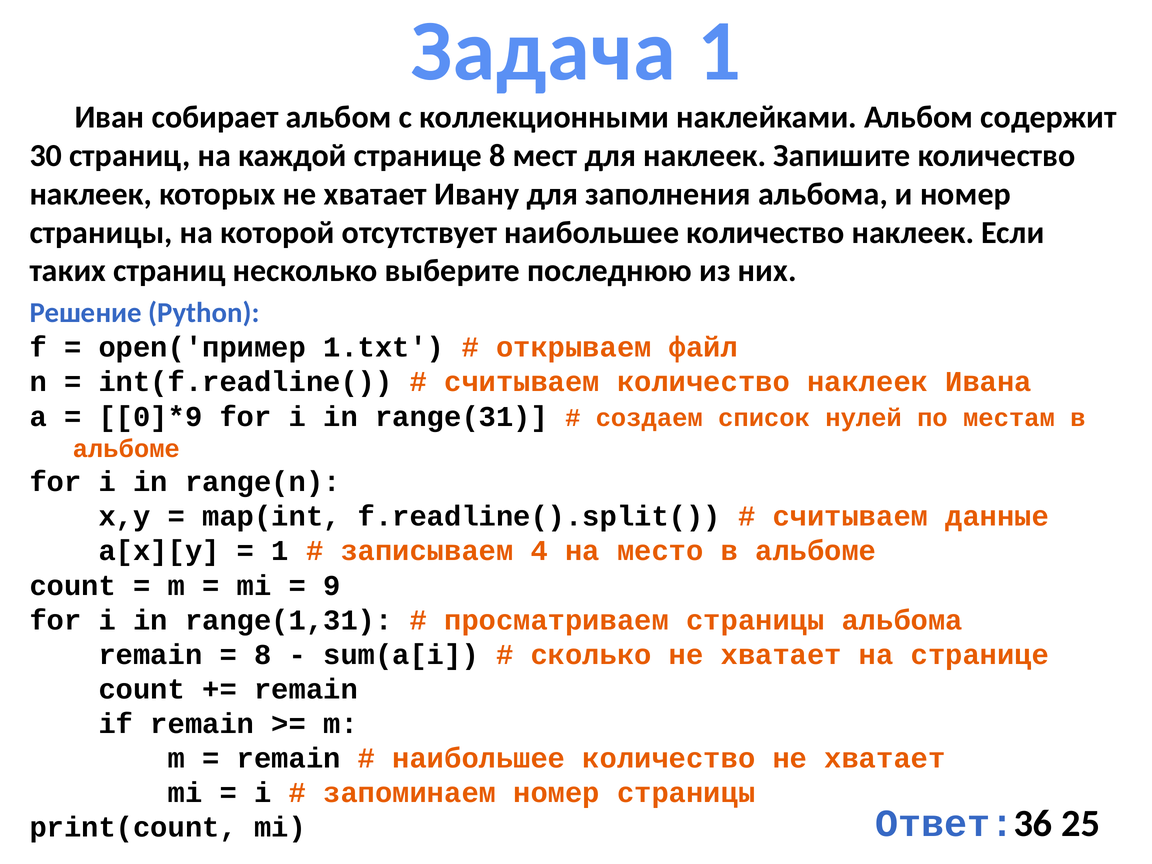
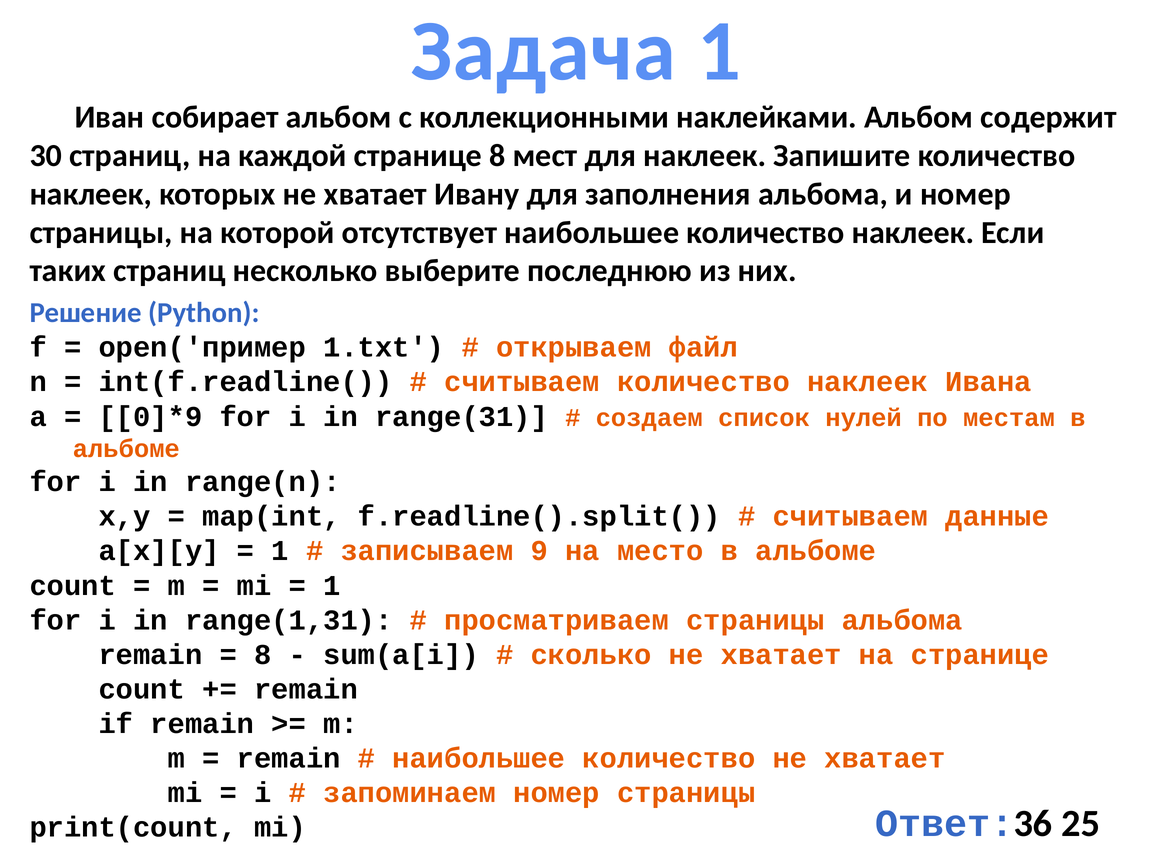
4: 4 -> 9
9 at (332, 585): 9 -> 1
